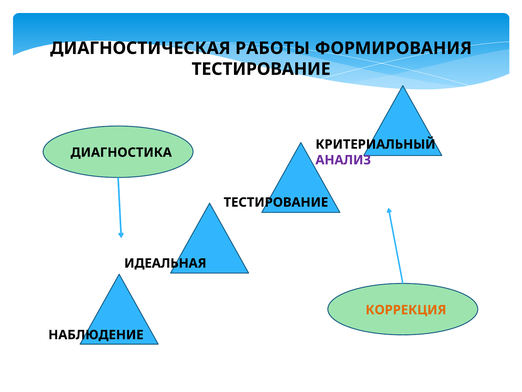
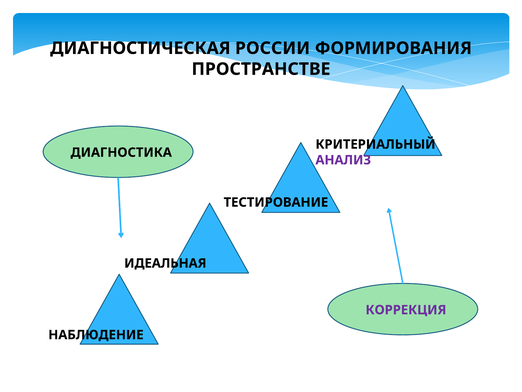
РАБОТЫ: РАБОТЫ -> РОССИИ
ТЕСТИРОВАНИЕ at (261, 69): ТЕСТИРОВАНИЕ -> ПРОСТРАНСТВЕ
КОРРЕКЦИЯ colour: orange -> purple
